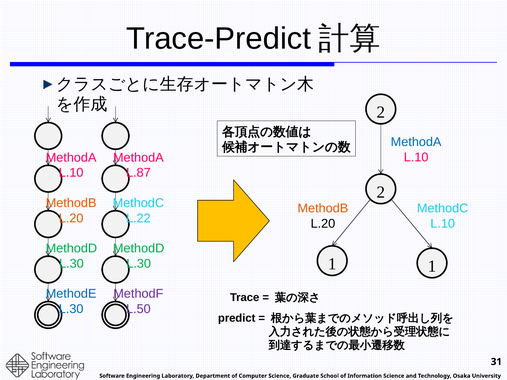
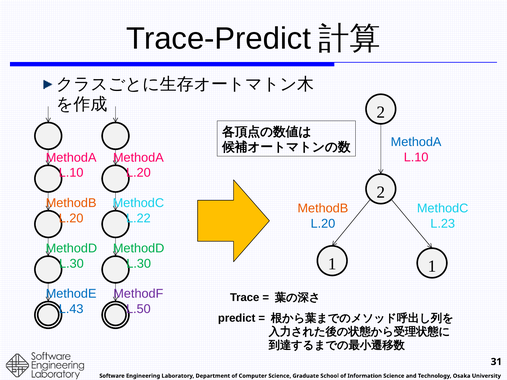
L.87 at (138, 173): L.87 -> L.20
L.20 at (323, 224) colour: black -> blue
L.10 at (443, 224): L.10 -> L.23
L.30 at (71, 309): L.30 -> L.43
